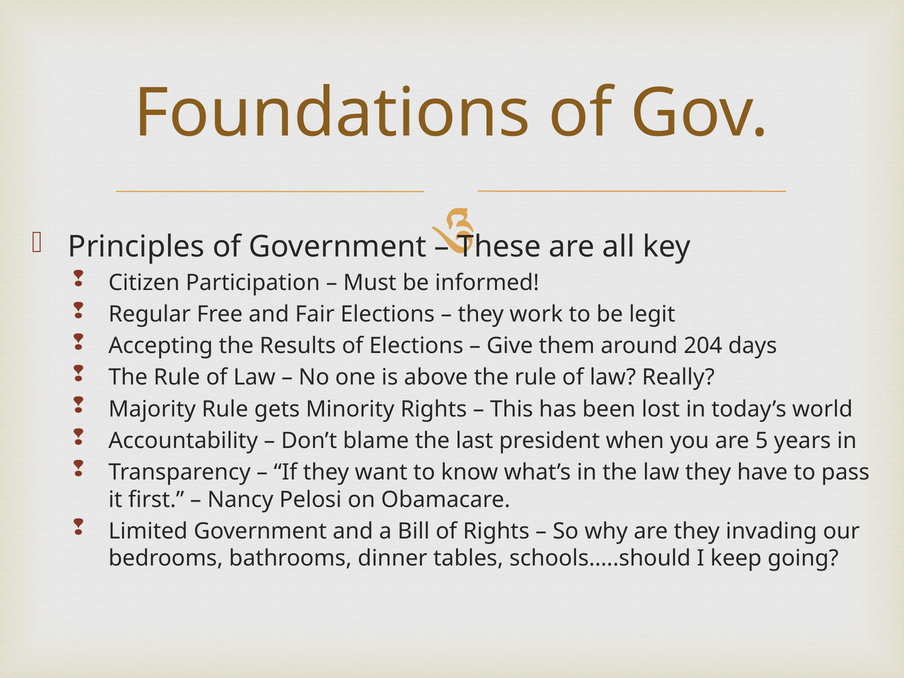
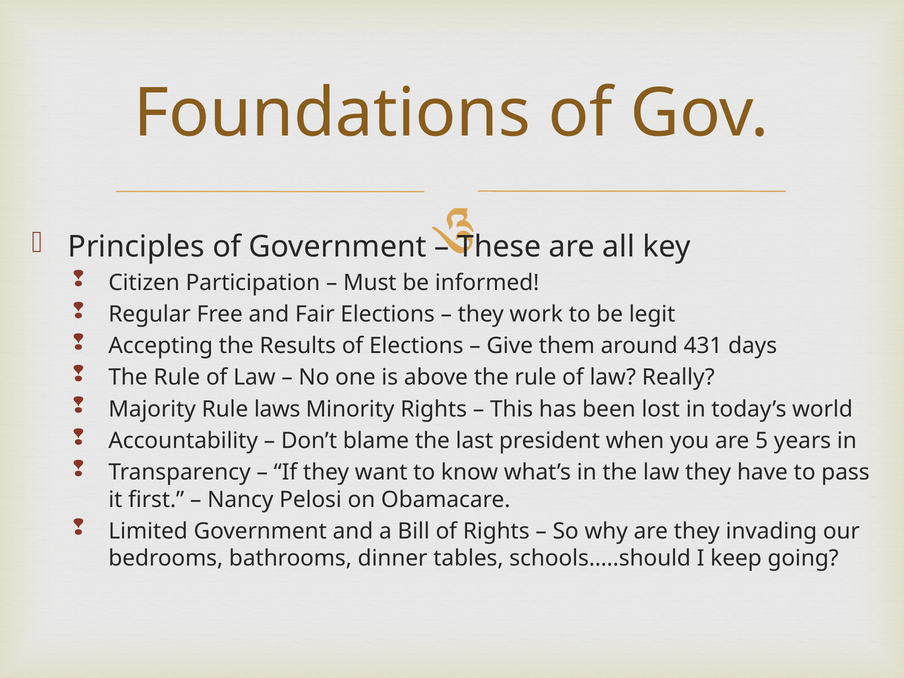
204: 204 -> 431
gets: gets -> laws
